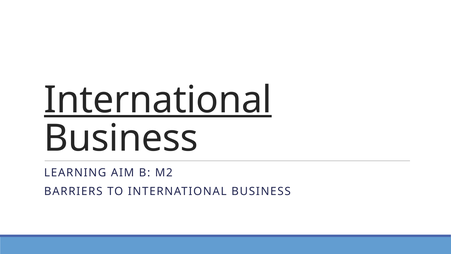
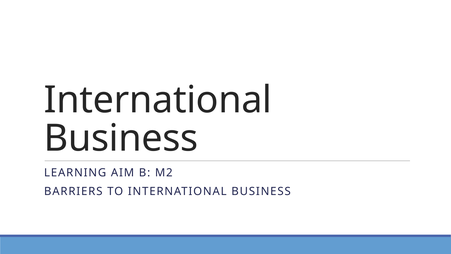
International at (158, 100) underline: present -> none
